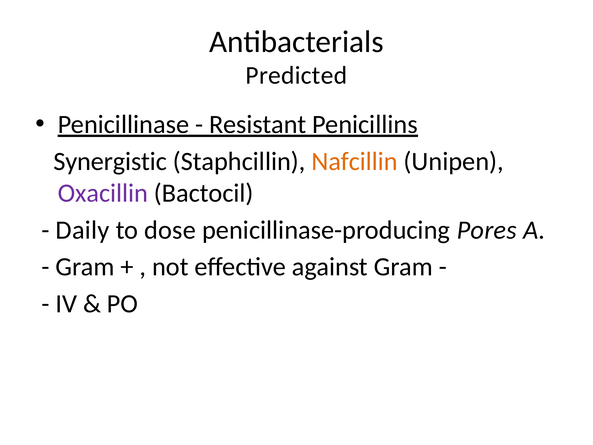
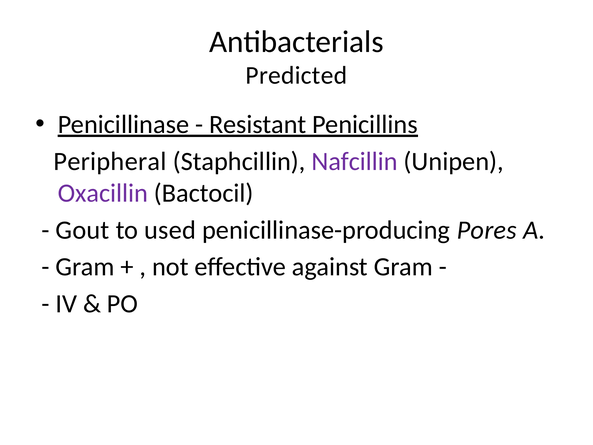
Synergistic: Synergistic -> Peripheral
Nafcillin colour: orange -> purple
Daily: Daily -> Gout
dose: dose -> used
